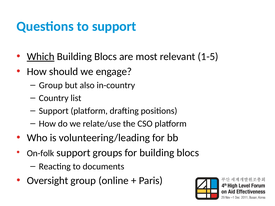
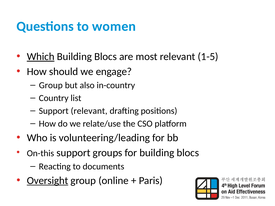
to support: support -> women
Support platform: platform -> relevant
On-folk: On-folk -> On-this
Oversight underline: none -> present
